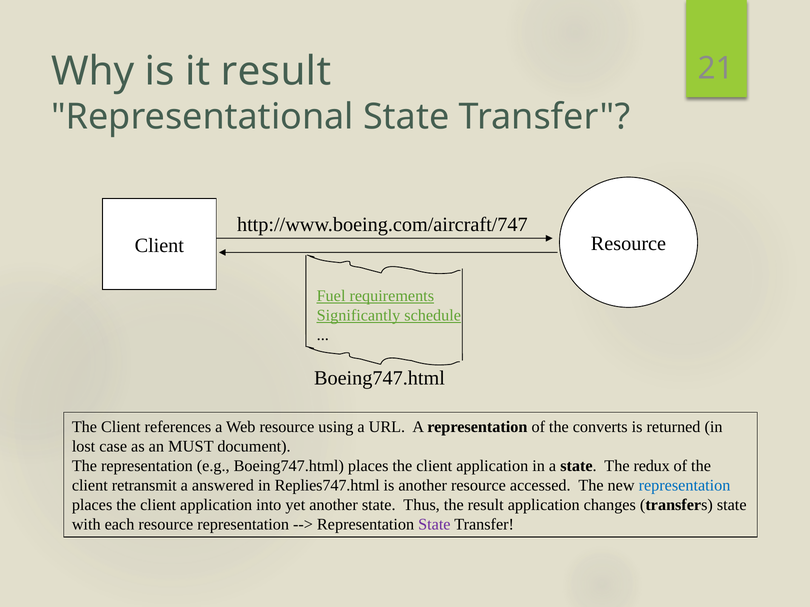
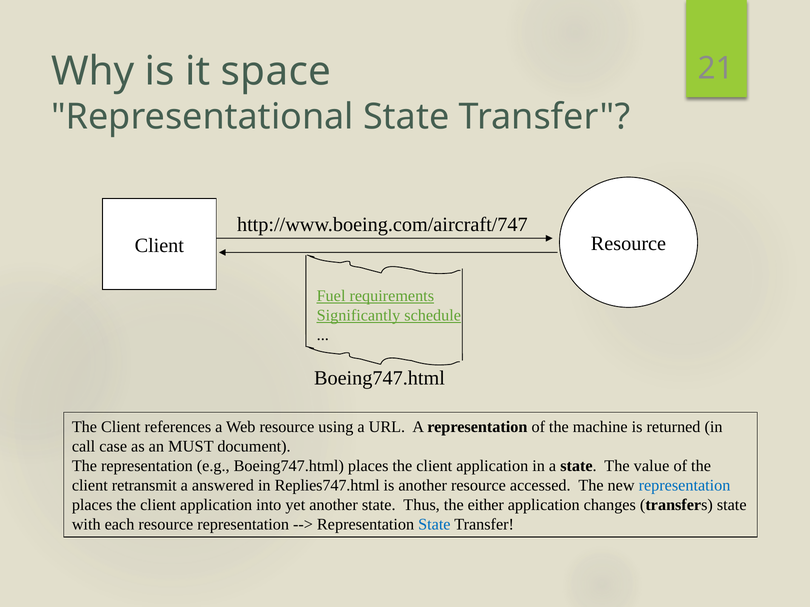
it result: result -> space
converts: converts -> machine
lost: lost -> call
redux: redux -> value
the result: result -> either
State at (434, 525) colour: purple -> blue
